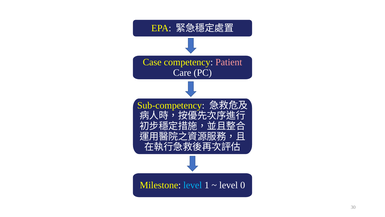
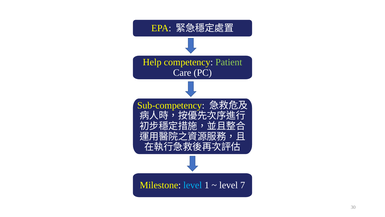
Case: Case -> Help
Patient colour: pink -> light green
0: 0 -> 7
